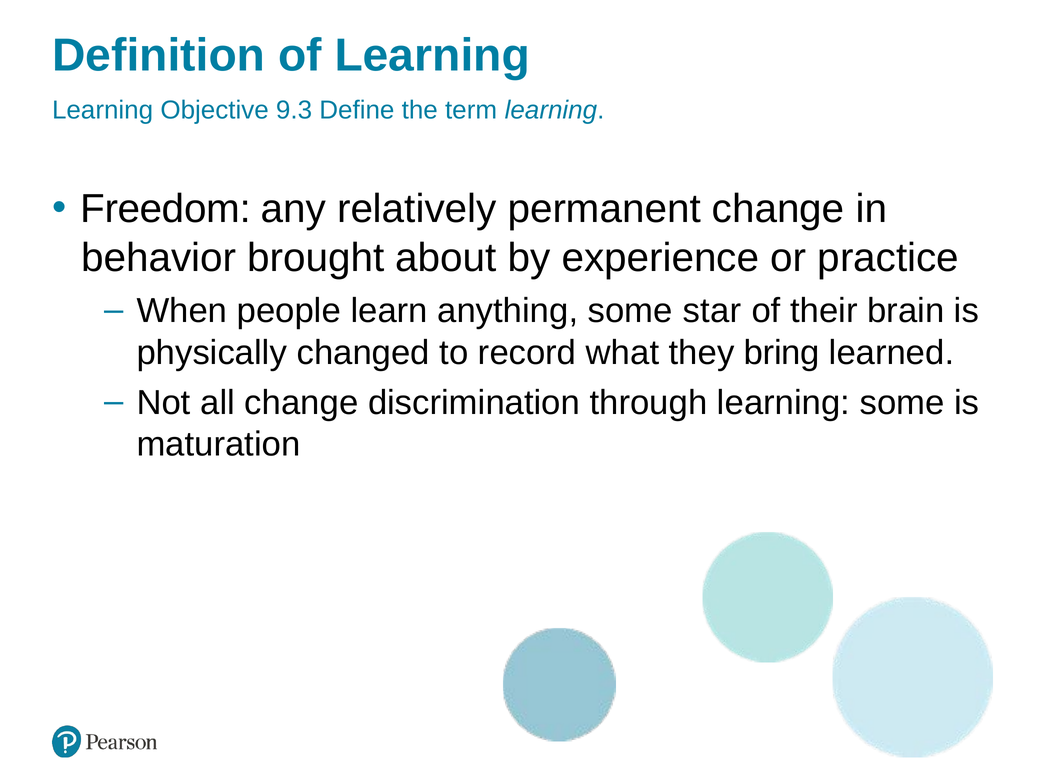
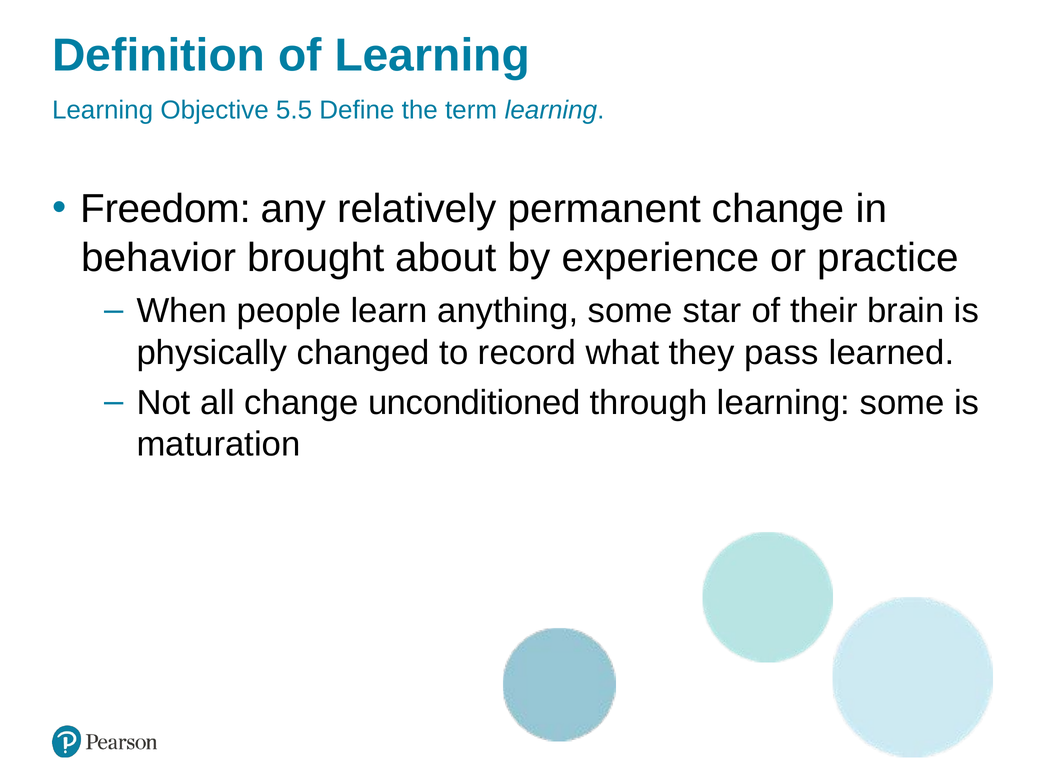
9.3: 9.3 -> 5.5
bring: bring -> pass
discrimination: discrimination -> unconditioned
